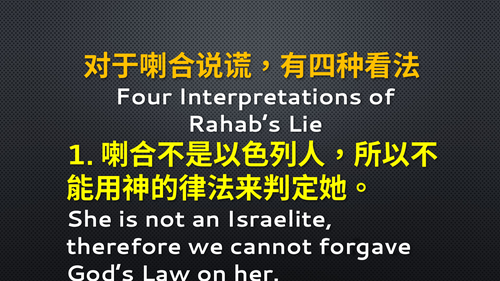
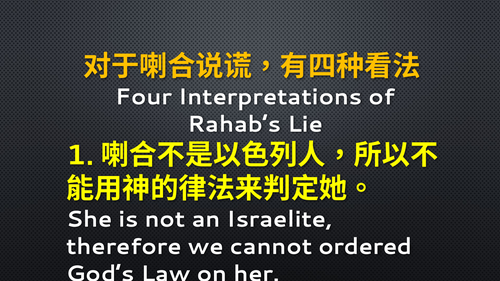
forgave: forgave -> ordered
